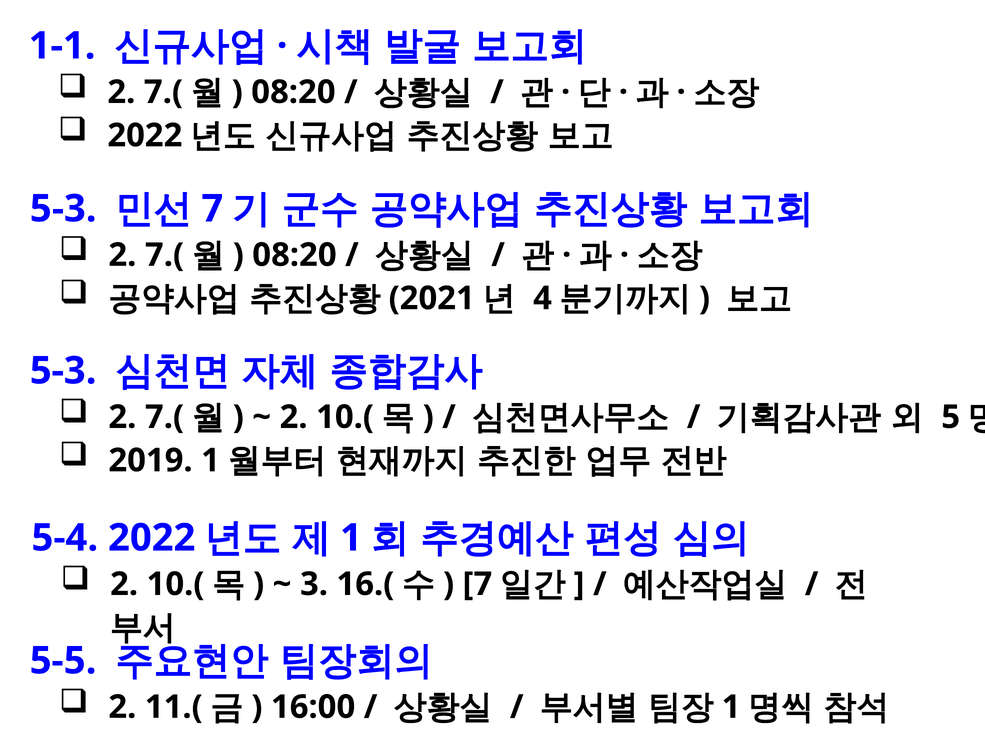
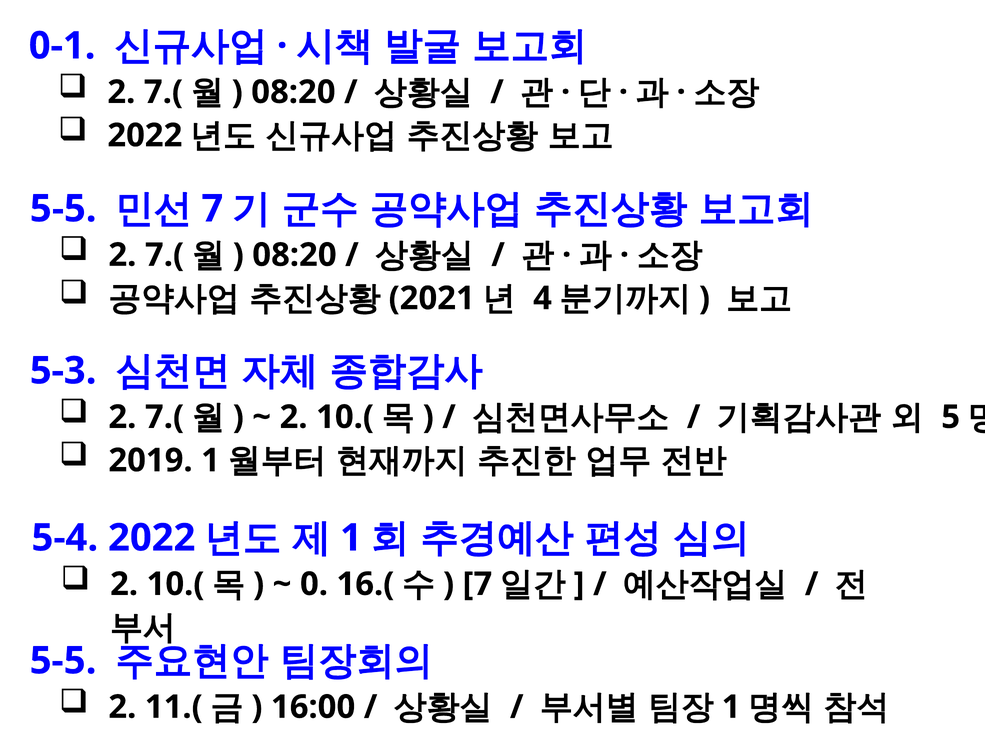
1-1: 1-1 -> 0-1
5-3 at (63, 209): 5-3 -> 5-5
3: 3 -> 0
